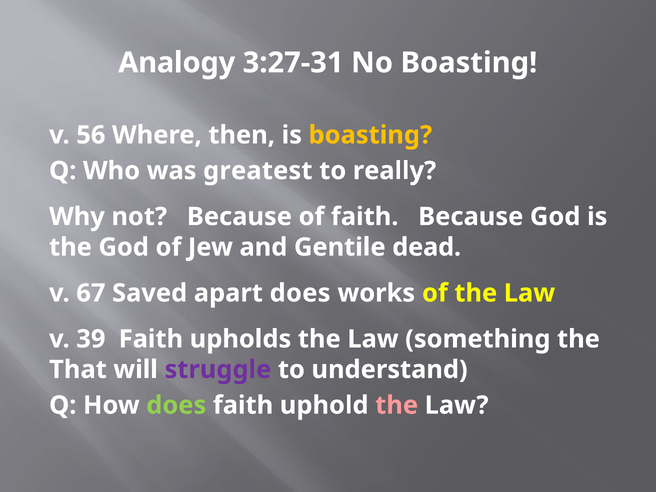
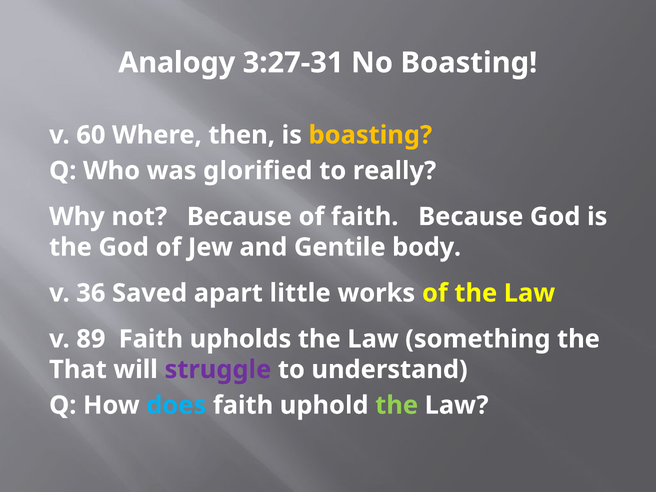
56: 56 -> 60
greatest: greatest -> glorified
dead: dead -> body
67: 67 -> 36
apart does: does -> little
39: 39 -> 89
does at (176, 405) colour: light green -> light blue
the at (397, 405) colour: pink -> light green
